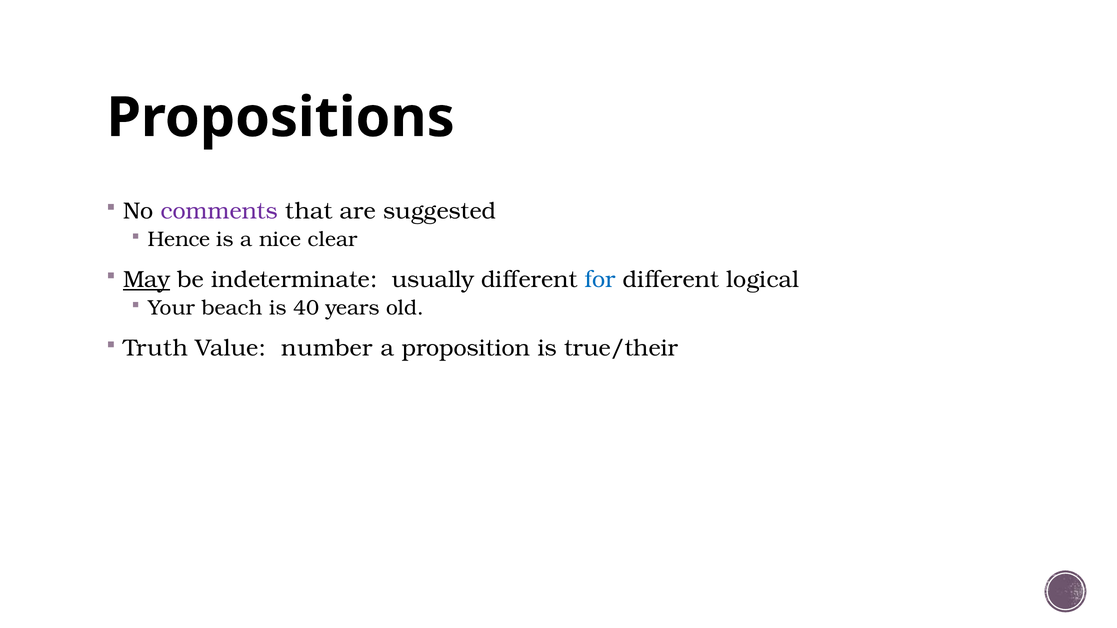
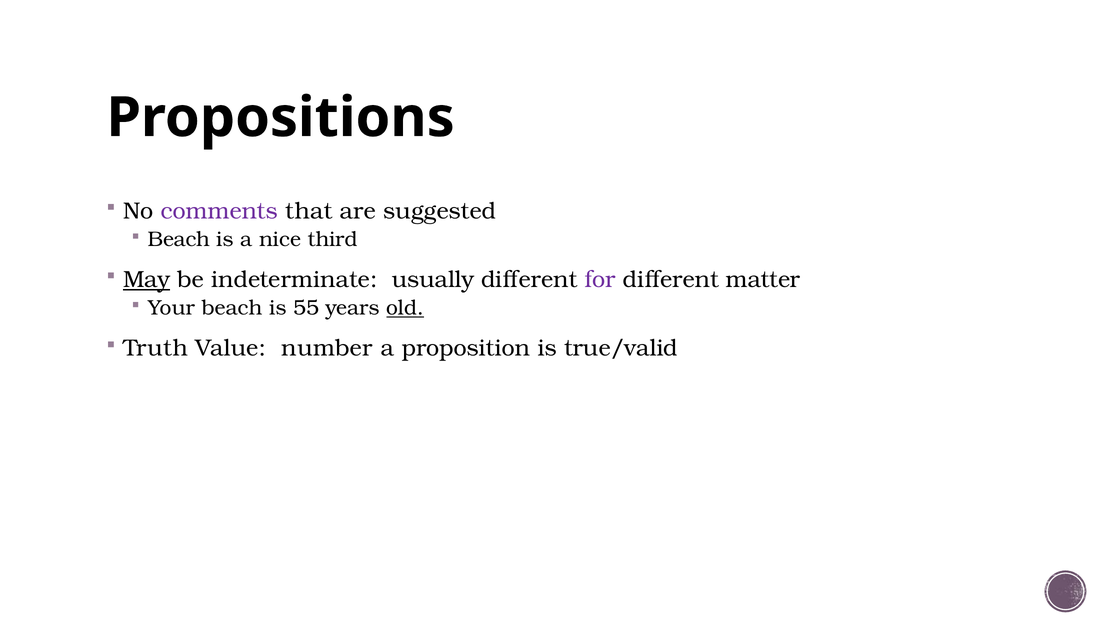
Hence at (179, 240): Hence -> Beach
clear: clear -> third
for colour: blue -> purple
logical: logical -> matter
40: 40 -> 55
old underline: none -> present
true/their: true/their -> true/valid
